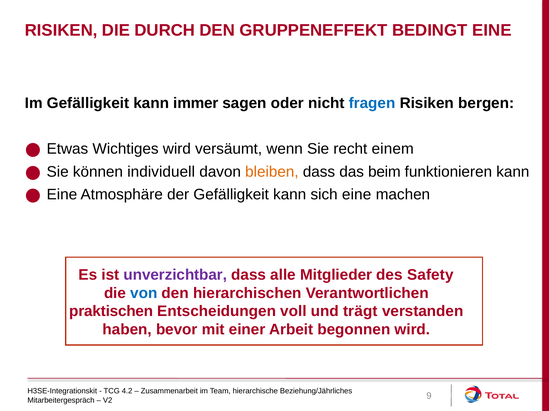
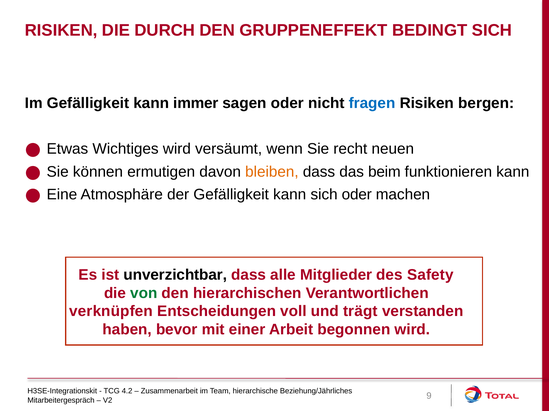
BEDINGT EINE: EINE -> SICH
einem: einem -> neuen
individuell: individuell -> ermutigen
sich eine: eine -> oder
unverzichtbar colour: purple -> black
von colour: blue -> green
praktischen: praktischen -> verknüpfen
